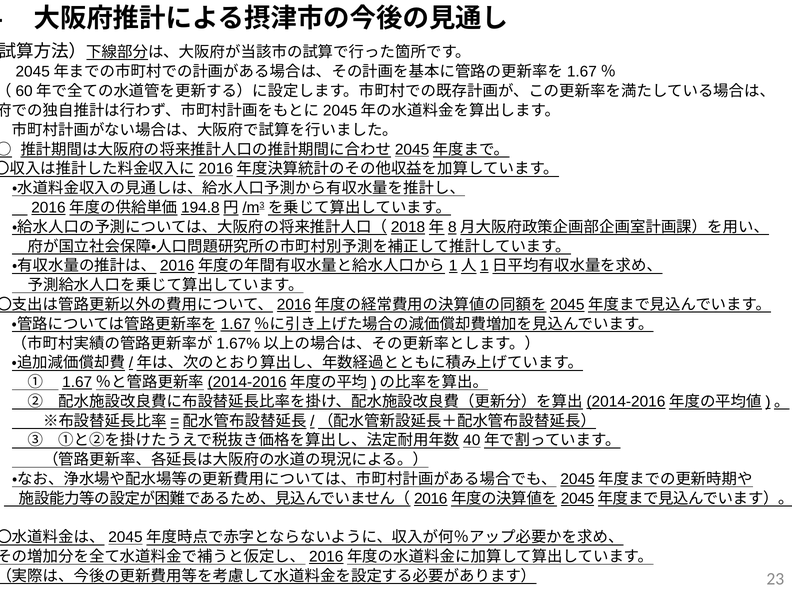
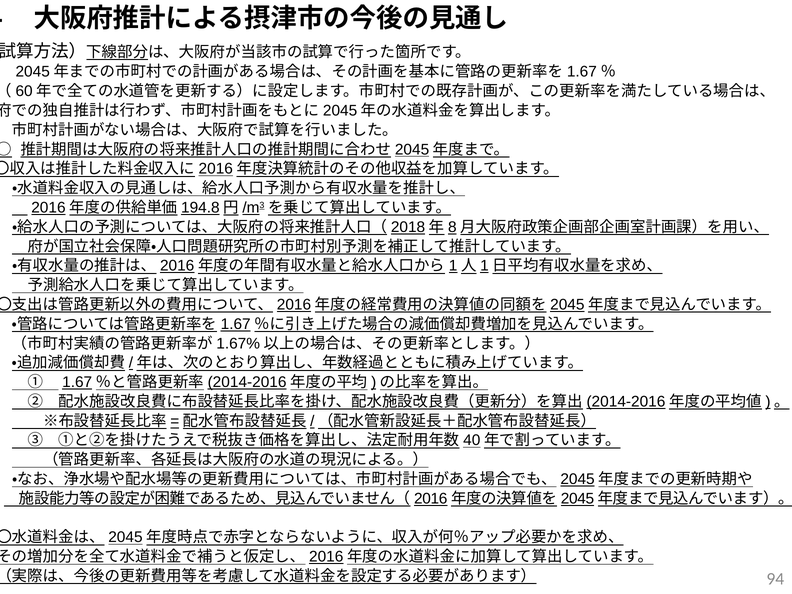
23: 23 -> 94
